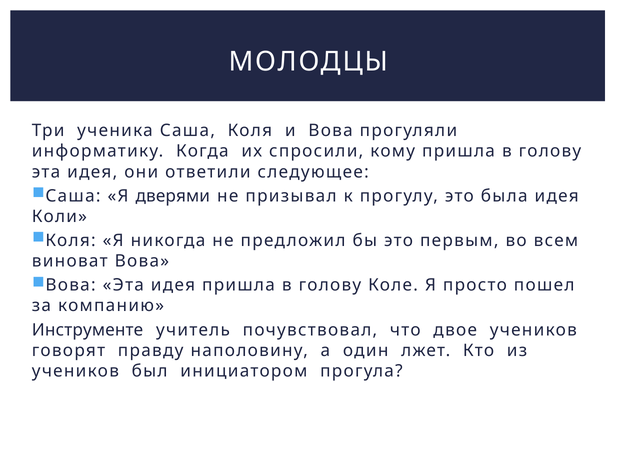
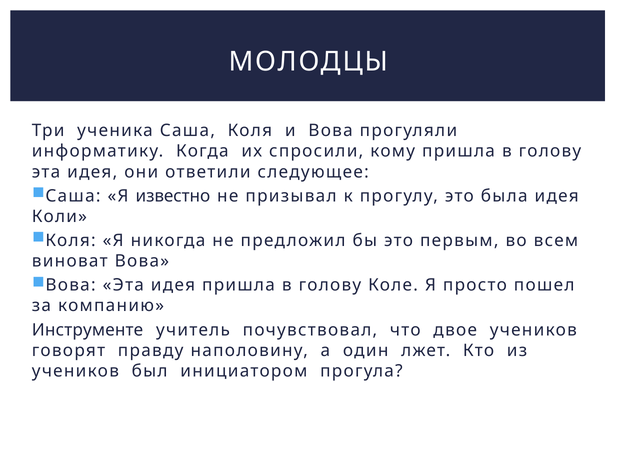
дверями: дверями -> известно
